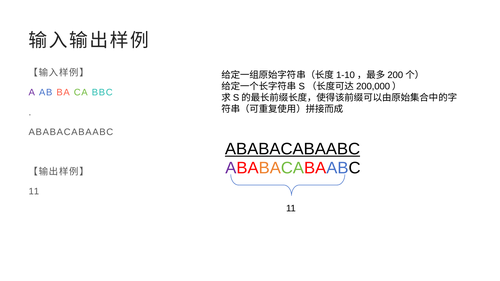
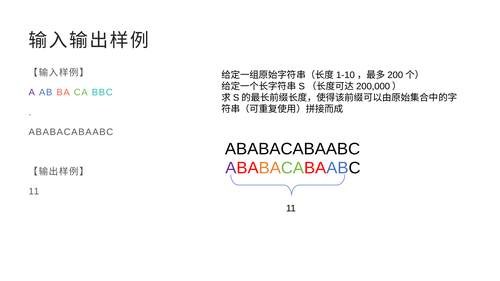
ABABACABAABC at (293, 149) underline: present -> none
